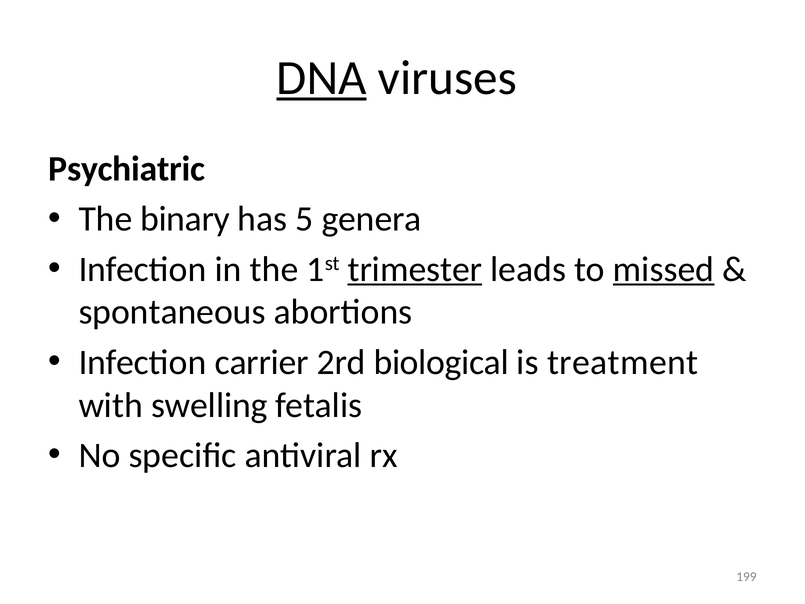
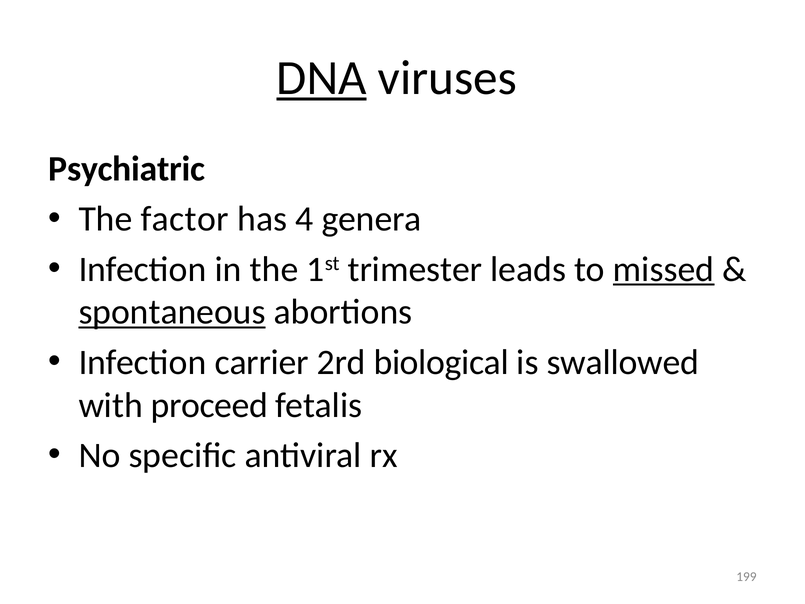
binary: binary -> factor
5: 5 -> 4
trimester underline: present -> none
spontaneous underline: none -> present
treatment: treatment -> swallowed
swelling: swelling -> proceed
